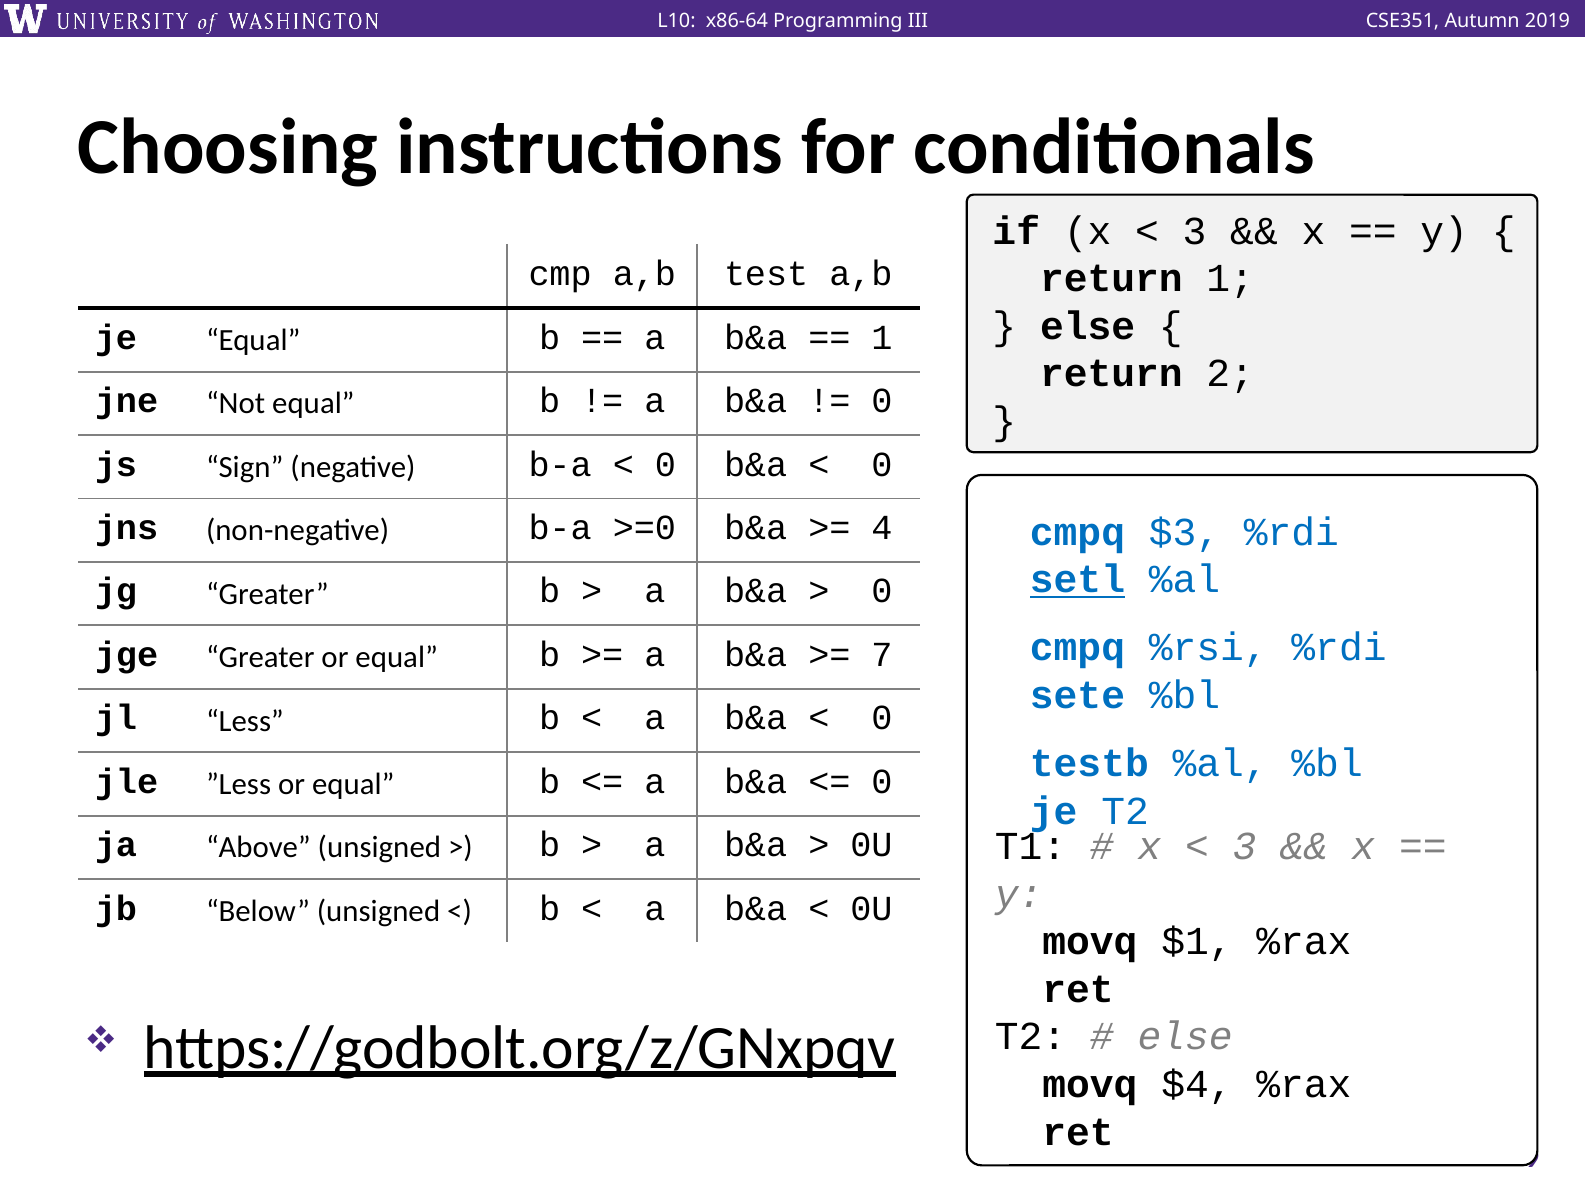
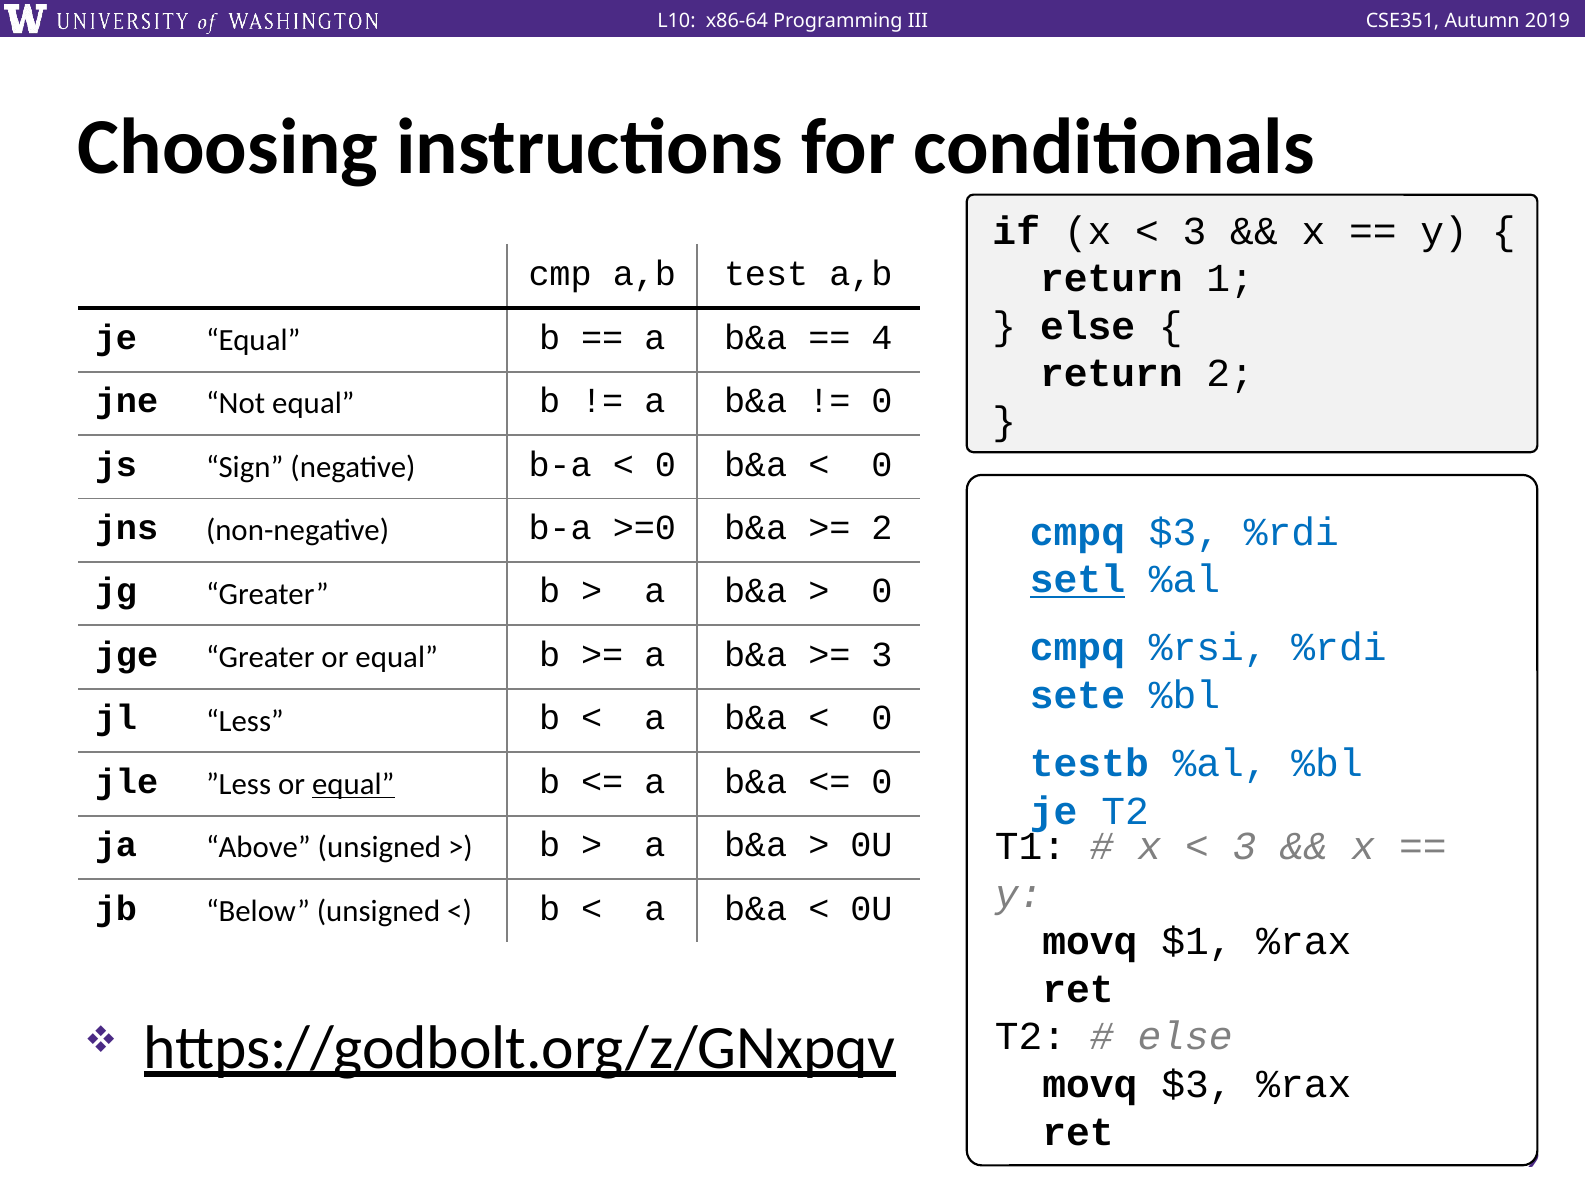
1 at (882, 338): 1 -> 4
4 at (882, 528): 4 -> 2
7 at (882, 655): 7 -> 3
equal at (353, 784) underline: none -> present
movq $4: $4 -> $3
